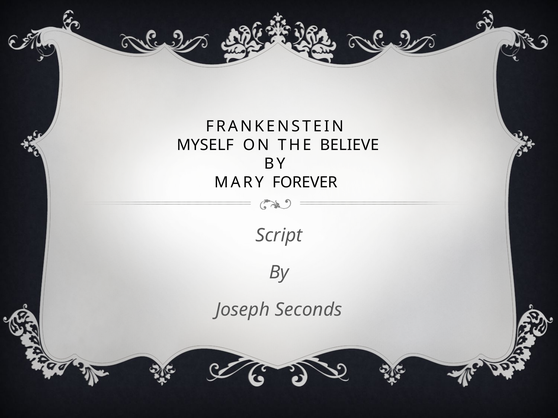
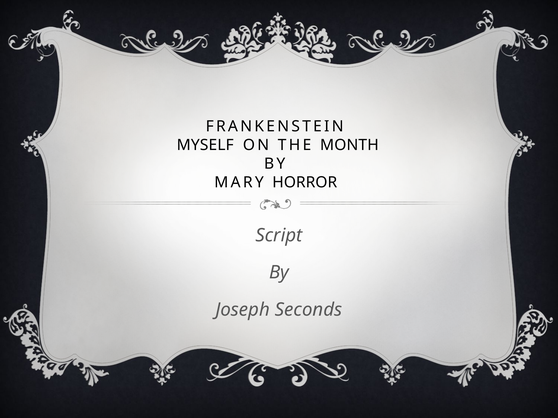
BELIEVE: BELIEVE -> MONTH
FOREVER: FOREVER -> HORROR
